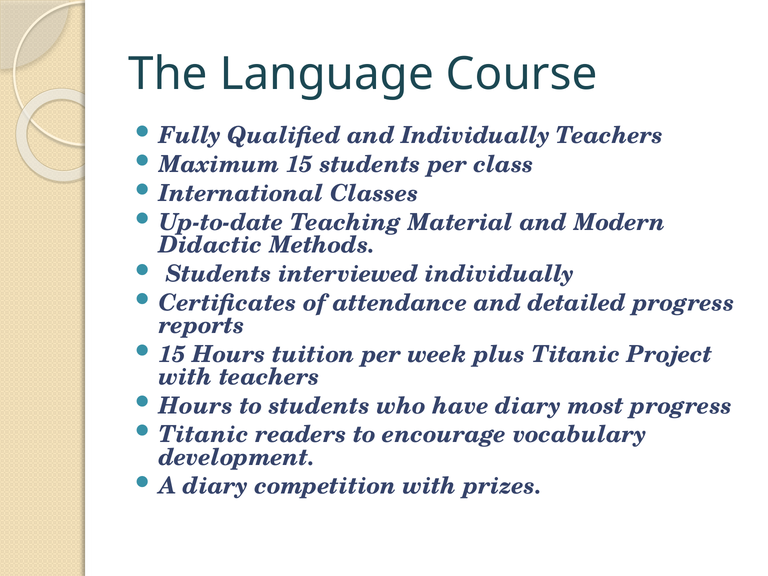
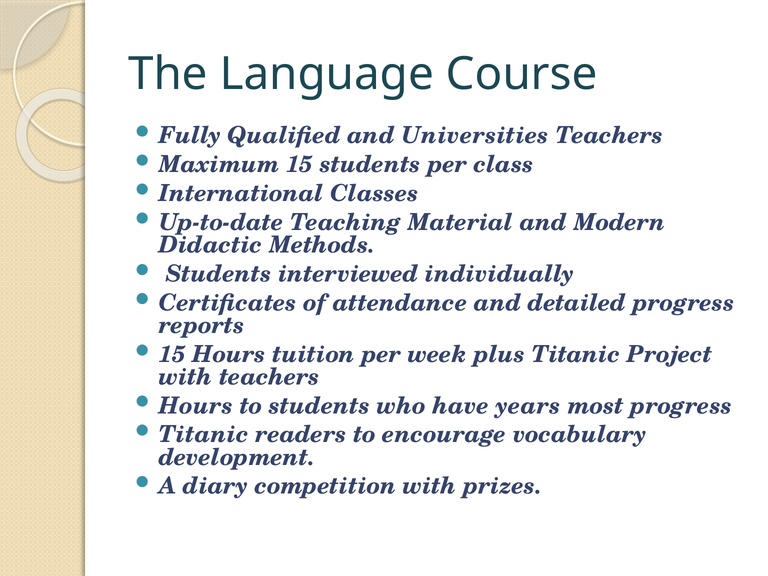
and Individually: Individually -> Universities
have diary: diary -> years
